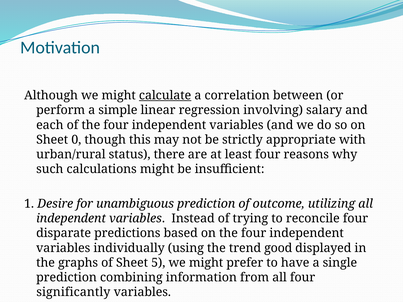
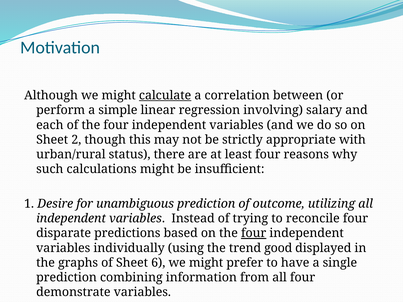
0: 0 -> 2
four at (254, 233) underline: none -> present
5: 5 -> 6
significantly: significantly -> demonstrate
